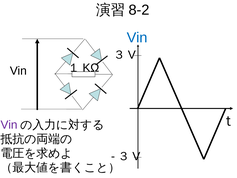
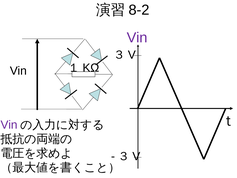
Vin at (137, 38) colour: blue -> purple
